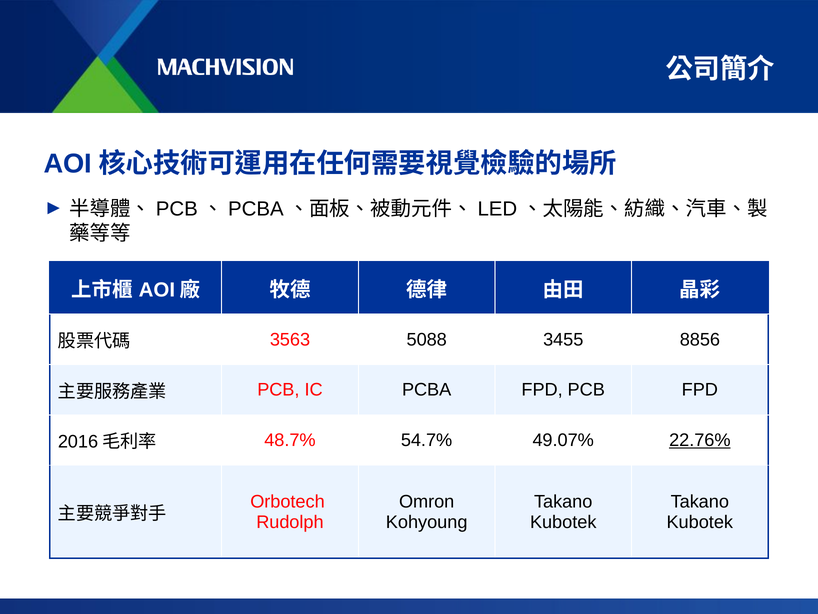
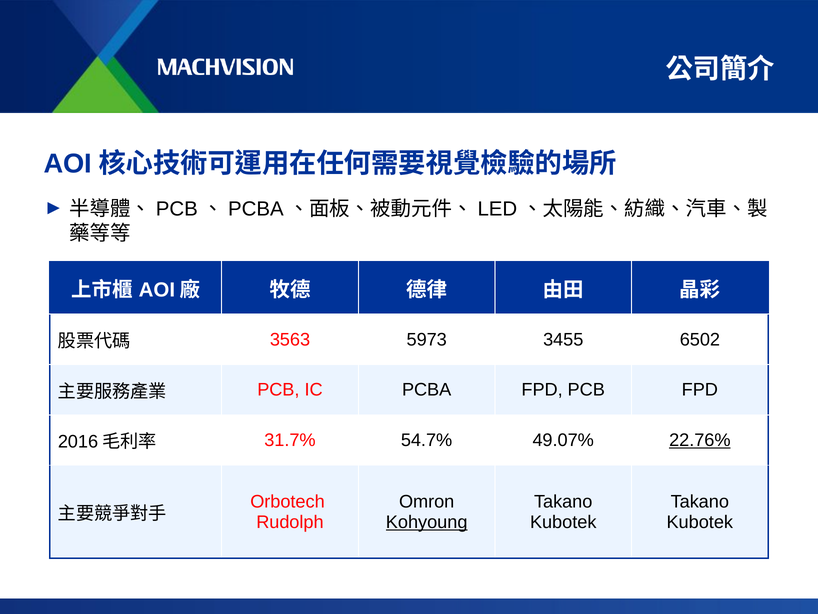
5088: 5088 -> 5973
8856: 8856 -> 6502
48.7%: 48.7% -> 31.7%
Kohyoung underline: none -> present
